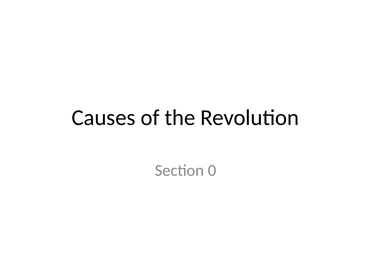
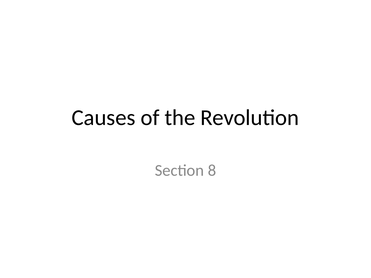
0: 0 -> 8
